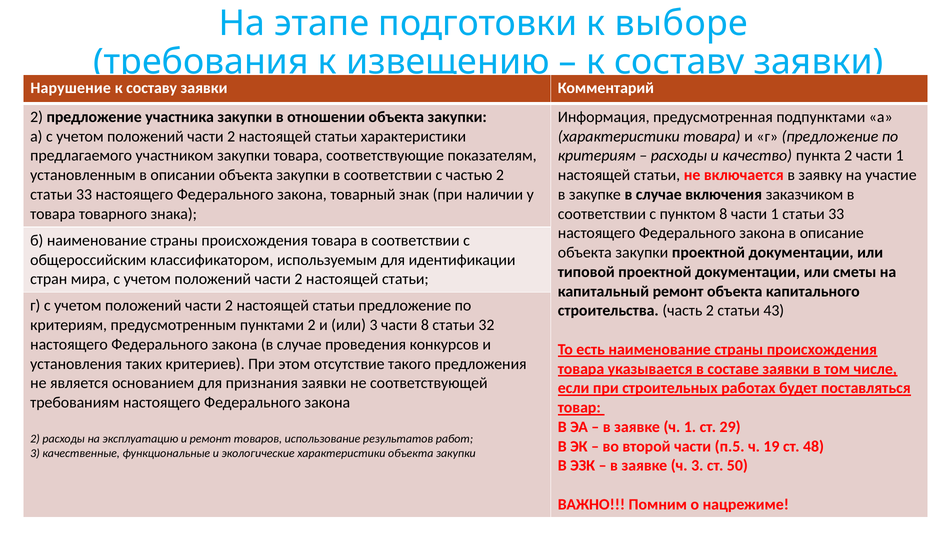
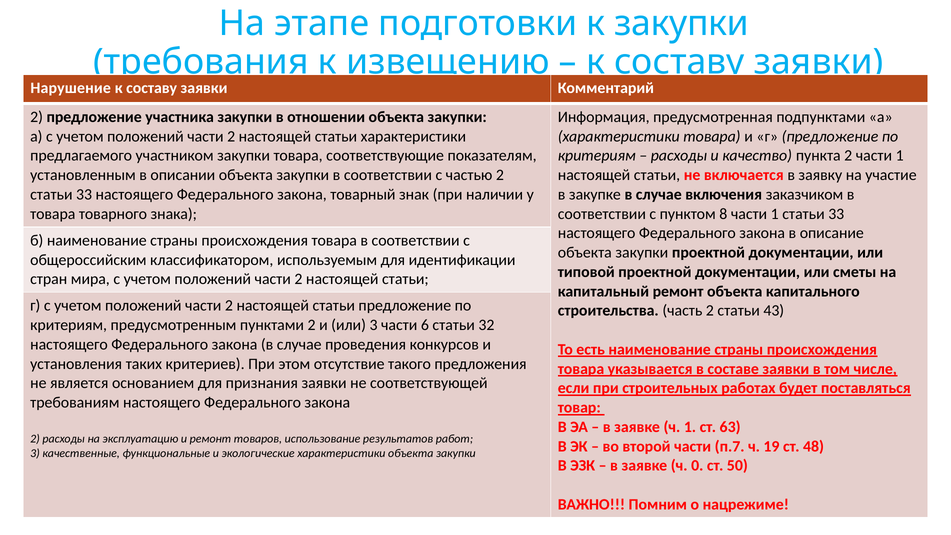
к выборе: выборе -> закупки
части 8: 8 -> 6
29: 29 -> 63
п.5: п.5 -> п.7
ч 3: 3 -> 0
